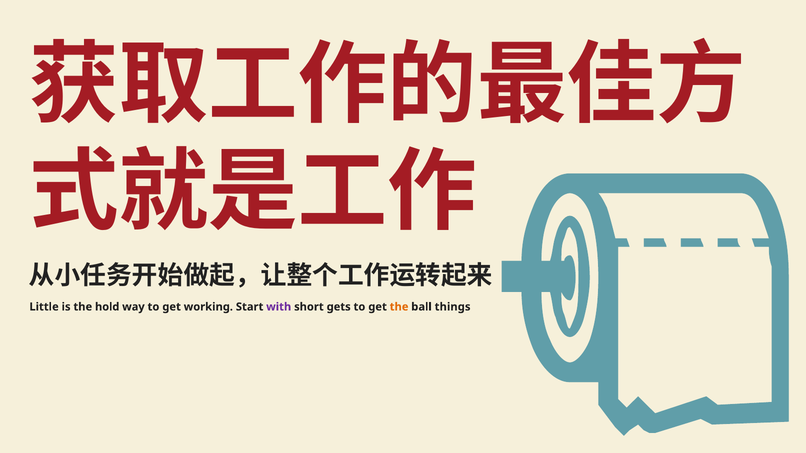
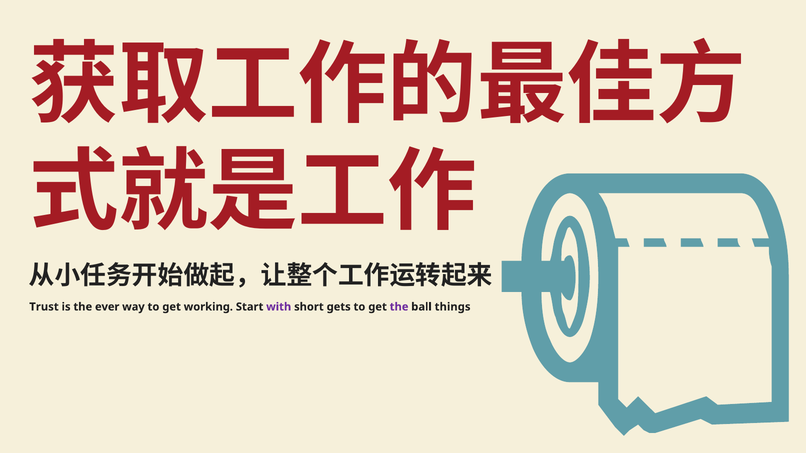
Little: Little -> Trust
hold: hold -> ever
the at (399, 307) colour: orange -> purple
